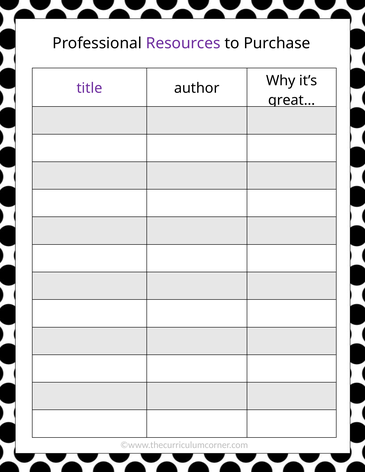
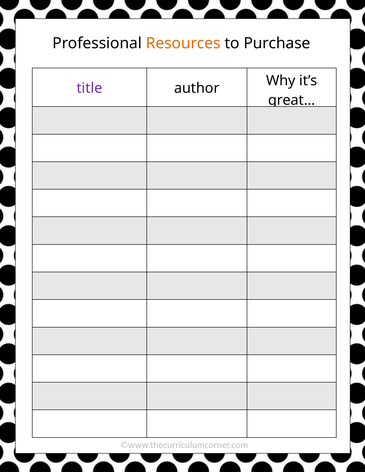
Resources colour: purple -> orange
